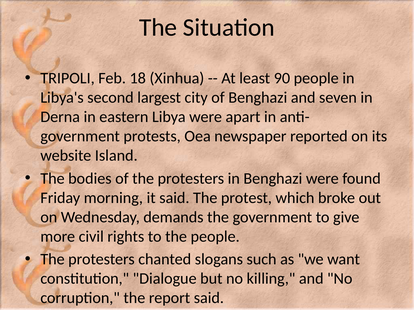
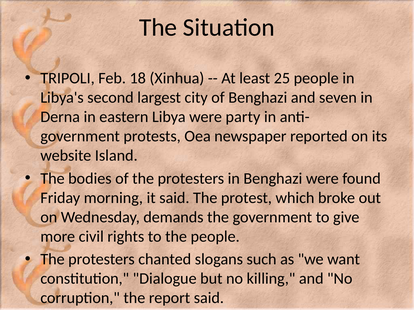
90: 90 -> 25
apart: apart -> party
